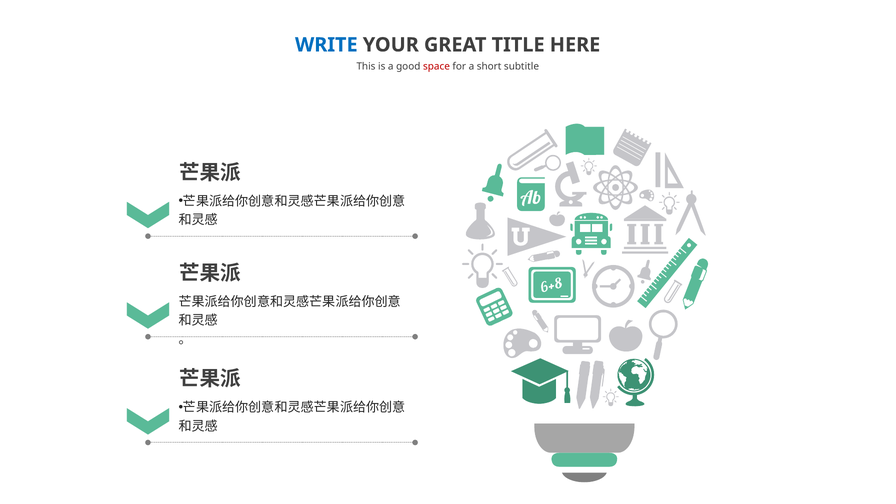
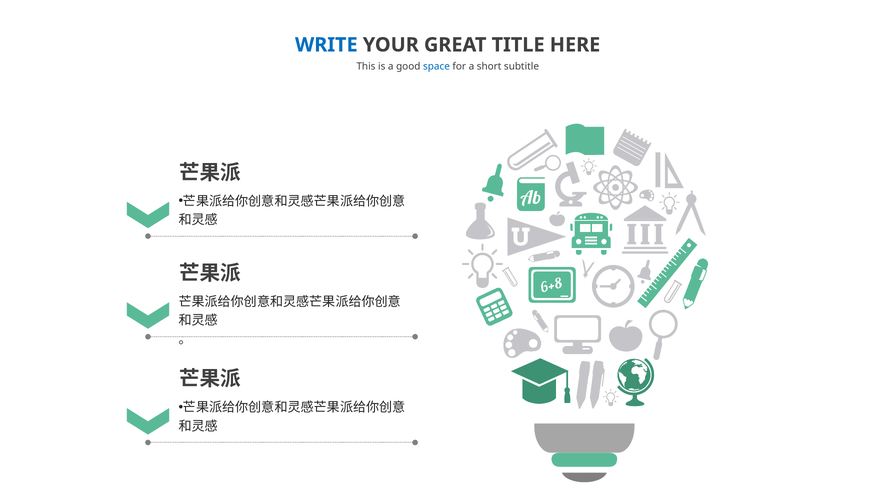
space colour: red -> blue
